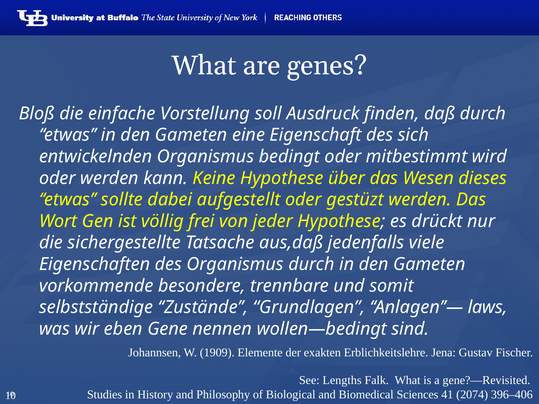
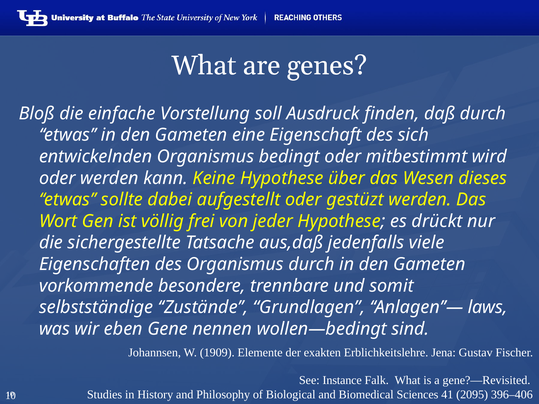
Lengths: Lengths -> Instance
2074: 2074 -> 2095
